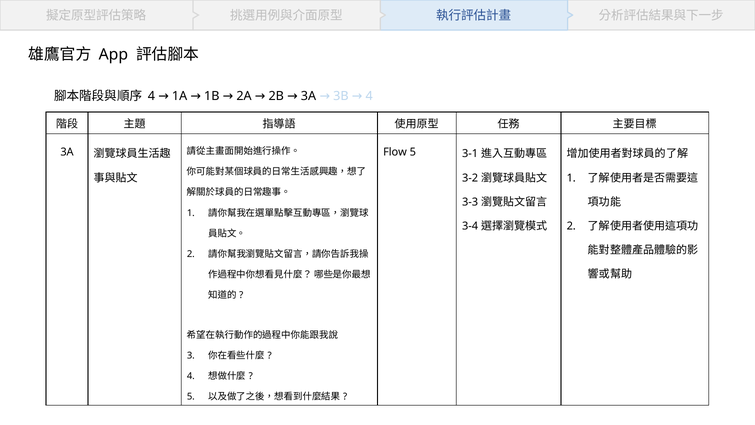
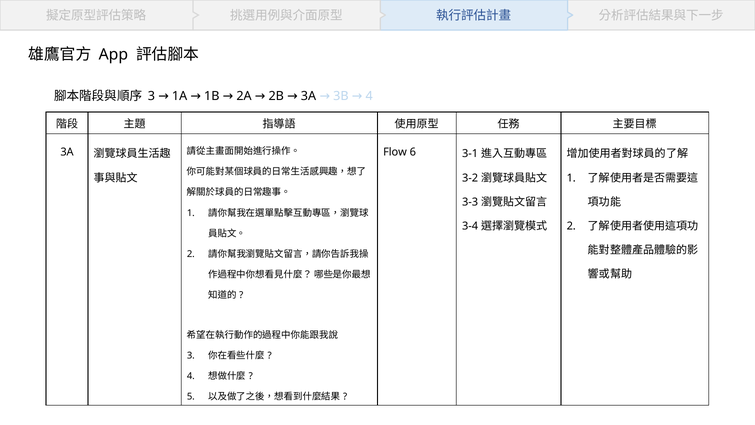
4 at (151, 96): 4 -> 3
Flow 5: 5 -> 6
